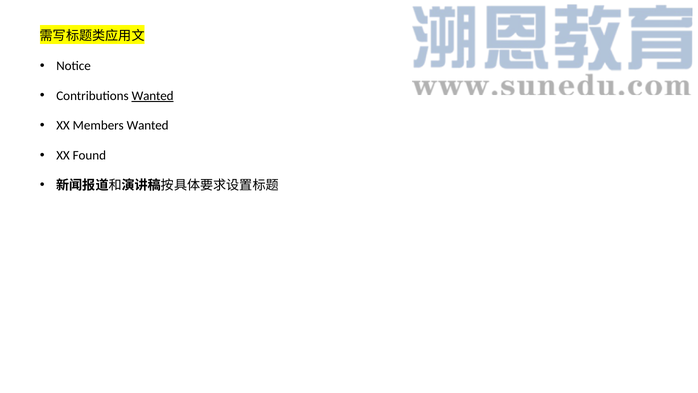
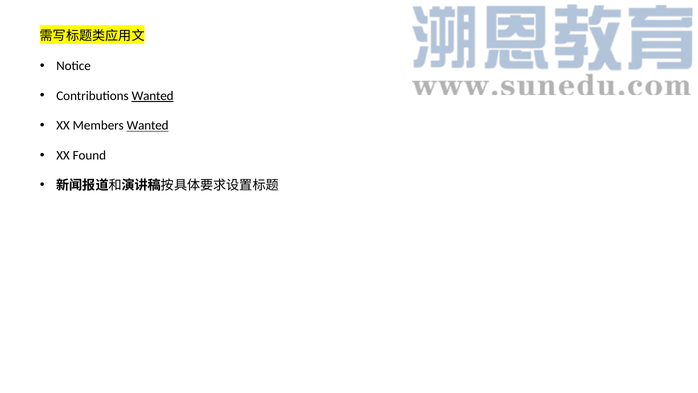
Wanted at (148, 125) underline: none -> present
